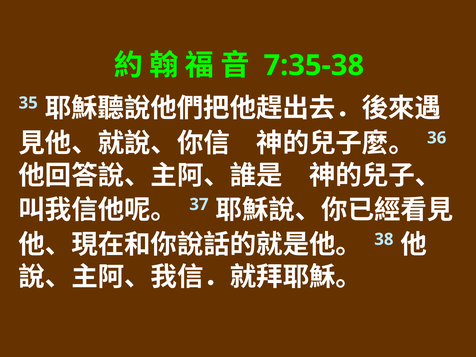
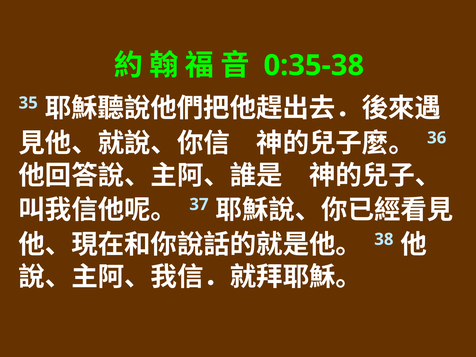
7:35-38: 7:35-38 -> 0:35-38
